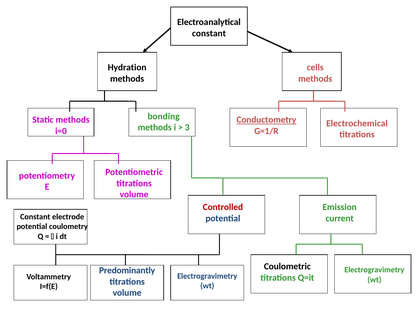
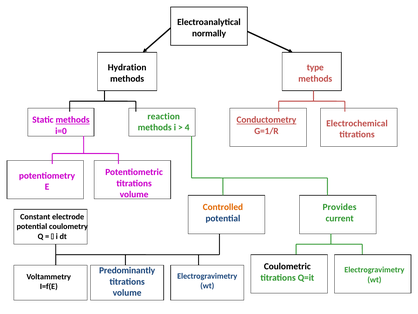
constant at (209, 33): constant -> normally
cells: cells -> type
bonding: bonding -> reaction
methods at (73, 120) underline: none -> present
3: 3 -> 4
Controlled colour: red -> orange
Emission: Emission -> Provides
